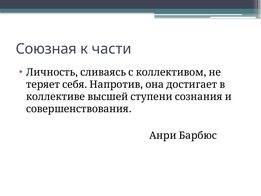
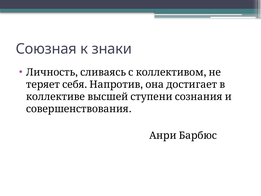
части: части -> знаки
